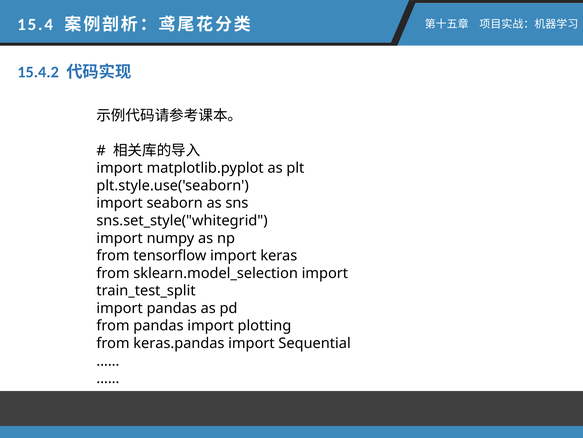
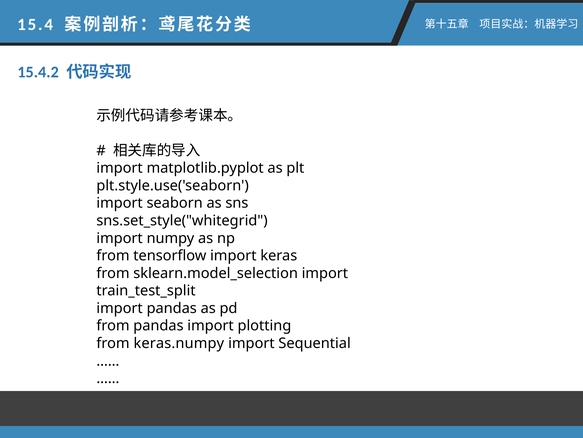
keras.pandas: keras.pandas -> keras.numpy
